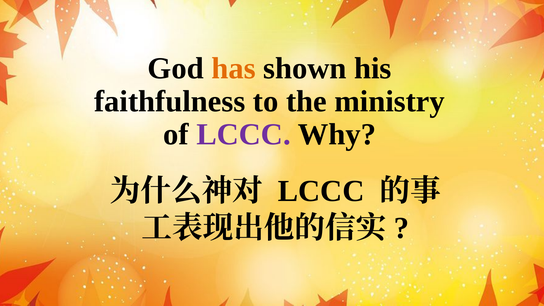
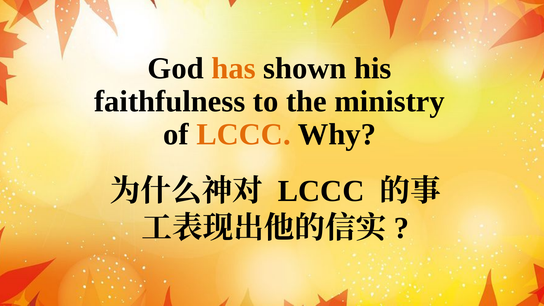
LCCC at (244, 134) colour: purple -> orange
